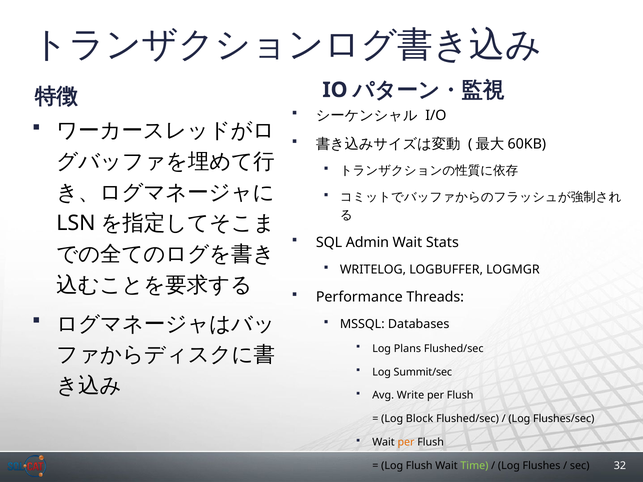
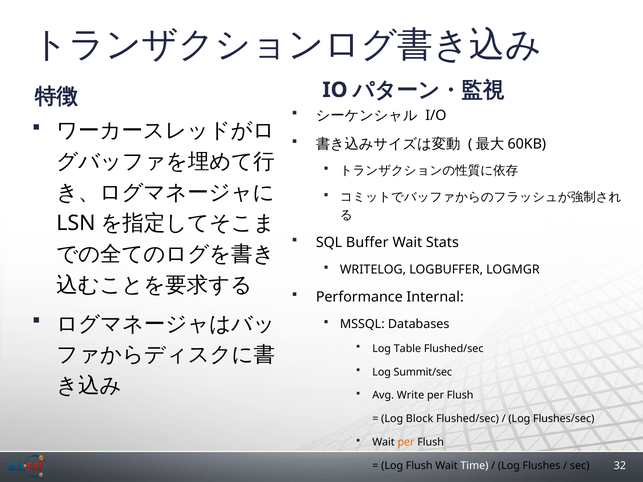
Admin: Admin -> Buffer
Threads: Threads -> Internal
Plans: Plans -> Table
Time colour: light green -> white
